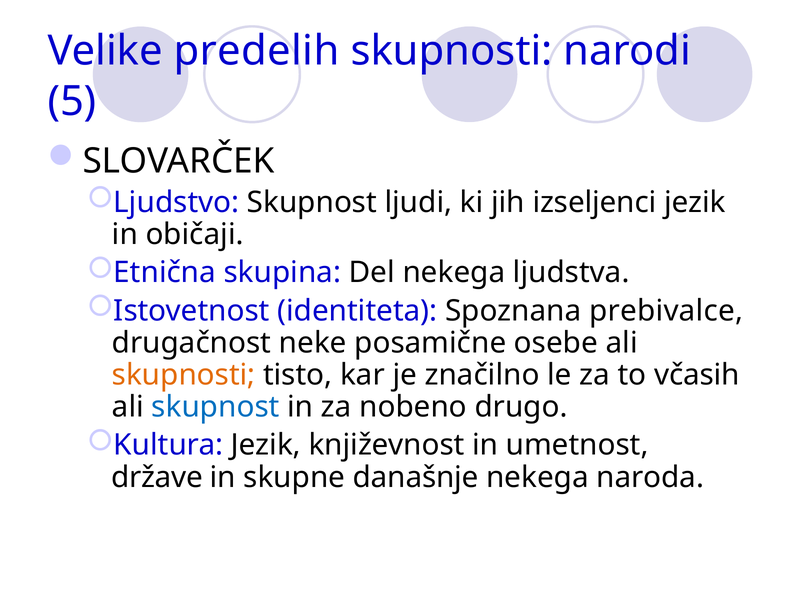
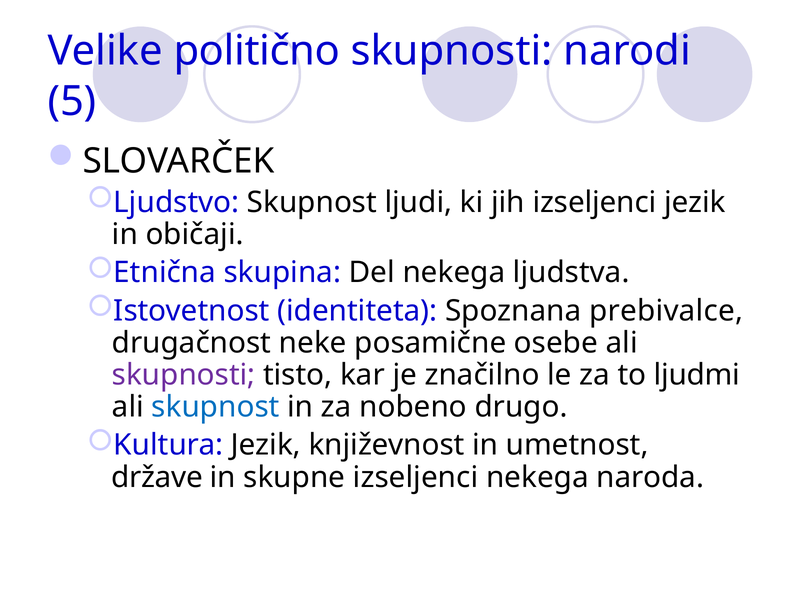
predelih: predelih -> politično
skupnosti at (184, 375) colour: orange -> purple
včasih: včasih -> ljudmi
skupne današnje: današnje -> izseljenci
